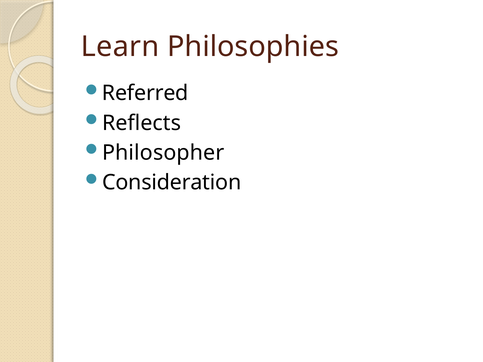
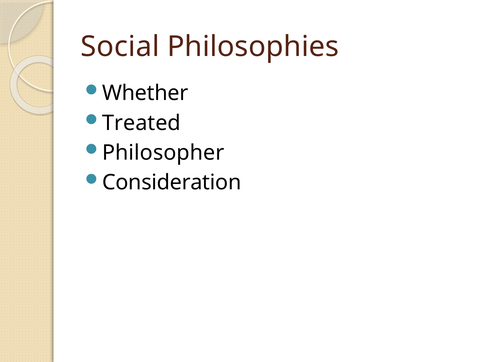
Learn: Learn -> Social
Referred: Referred -> Whether
Reflects: Reflects -> Treated
